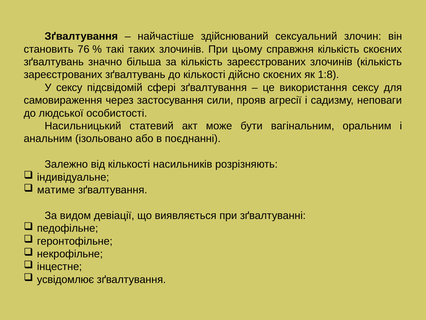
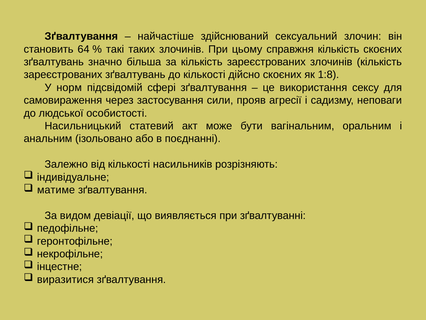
76: 76 -> 64
У сексу: сексу -> норм
усвідомлює: усвідомлює -> виразитися
